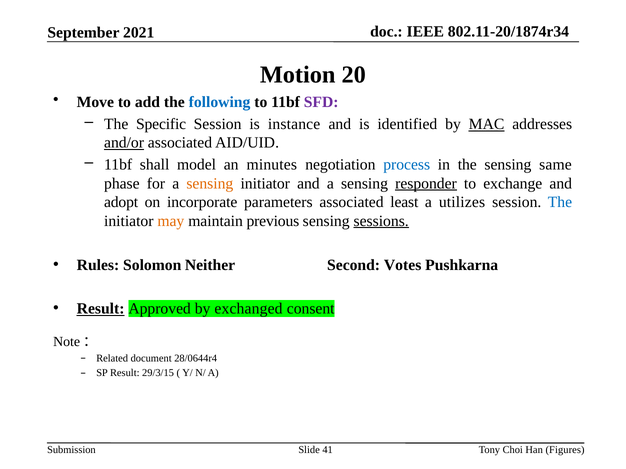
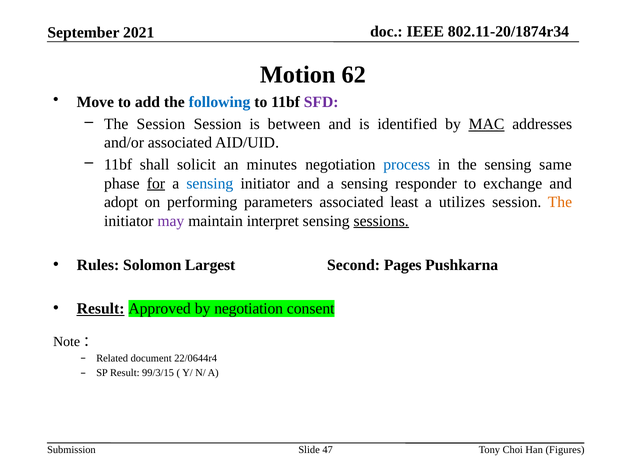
20: 20 -> 62
The Specific: Specific -> Session
instance: instance -> between
and/or underline: present -> none
model: model -> solicit
for underline: none -> present
sensing at (210, 184) colour: orange -> blue
responder underline: present -> none
incorporate: incorporate -> performing
The at (560, 202) colour: blue -> orange
may colour: orange -> purple
previous: previous -> interpret
Neither: Neither -> Largest
Votes: Votes -> Pages
by exchanged: exchanged -> negotiation
28/0644r4: 28/0644r4 -> 22/0644r4
29/3/15: 29/3/15 -> 99/3/15
41: 41 -> 47
